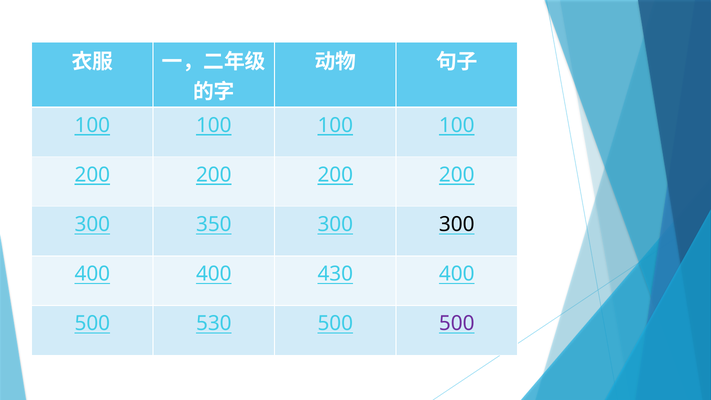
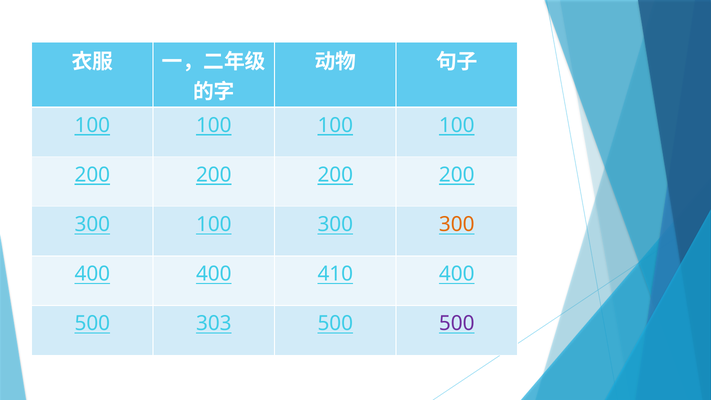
300 350: 350 -> 100
300 at (457, 224) colour: black -> orange
430: 430 -> 410
530: 530 -> 303
